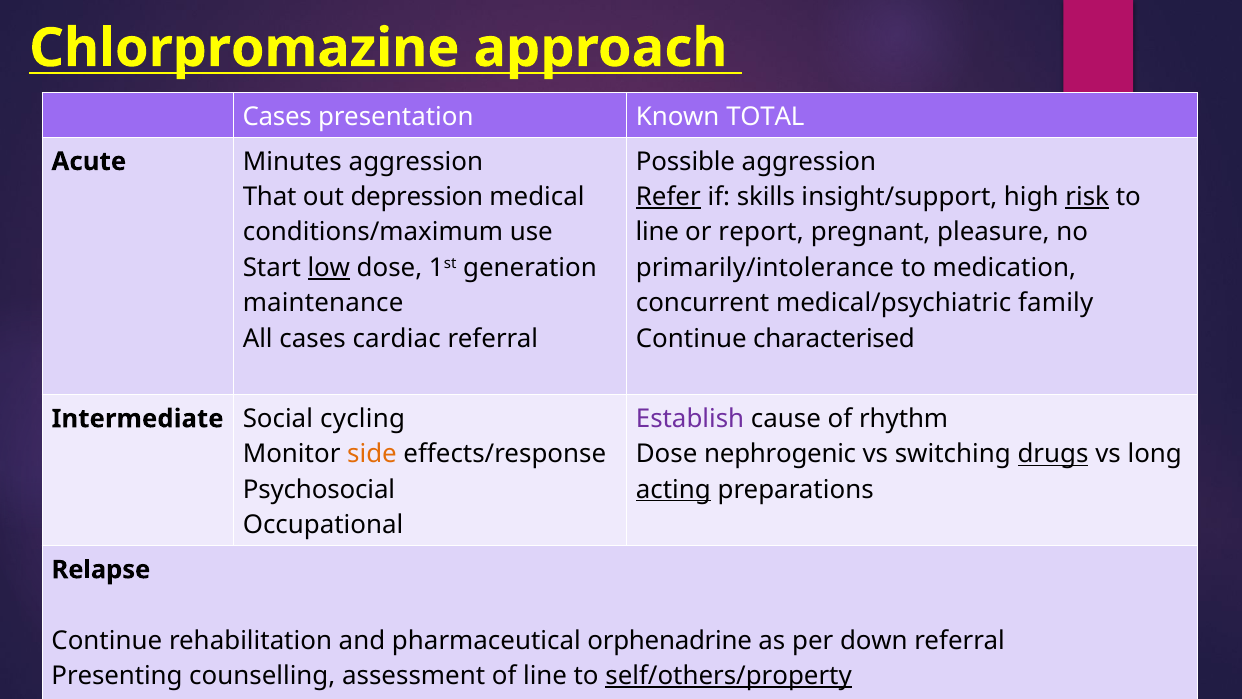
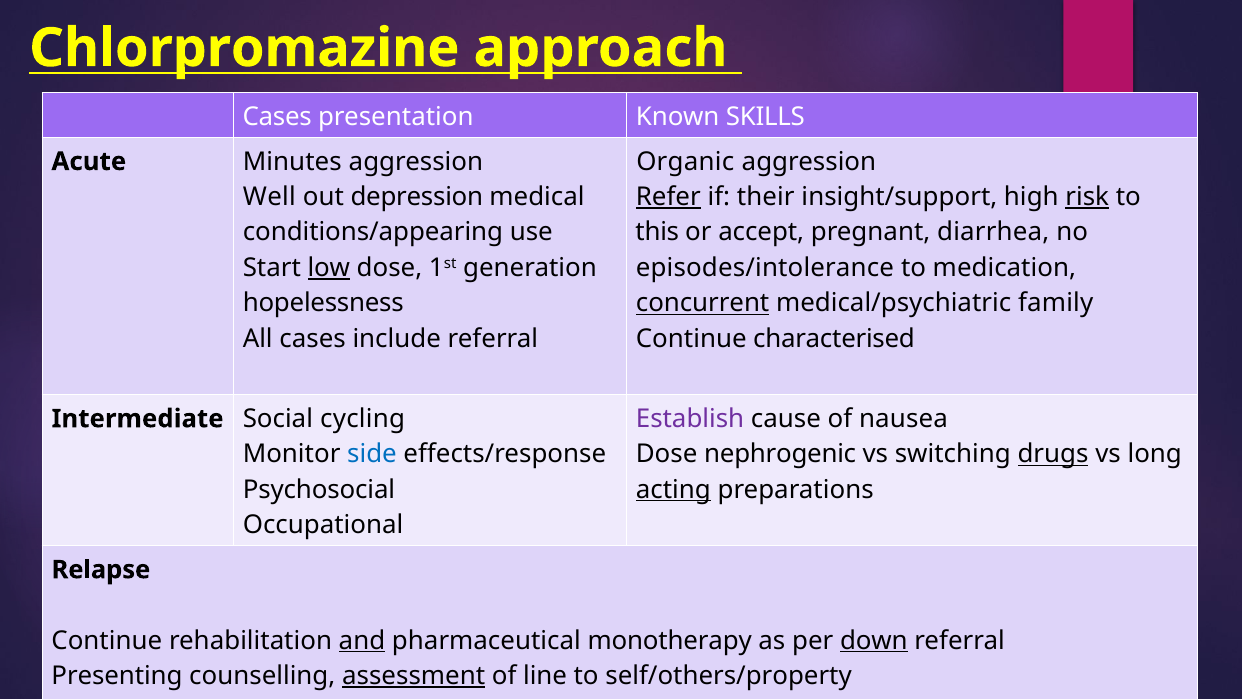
TOTAL: TOTAL -> SKILLS
Possible: Possible -> Organic
That: That -> Well
skills: skills -> their
conditions/maximum: conditions/maximum -> conditions/appearing
line at (657, 232): line -> this
report: report -> accept
pleasure: pleasure -> diarrhea
primarily/intolerance: primarily/intolerance -> episodes/intolerance
maintenance: maintenance -> hopelessness
concurrent underline: none -> present
cardiac: cardiac -> include
rhythm: rhythm -> nausea
side colour: orange -> blue
and underline: none -> present
orphenadrine: orphenadrine -> monotherapy
down underline: none -> present
assessment underline: none -> present
self/others/property underline: present -> none
